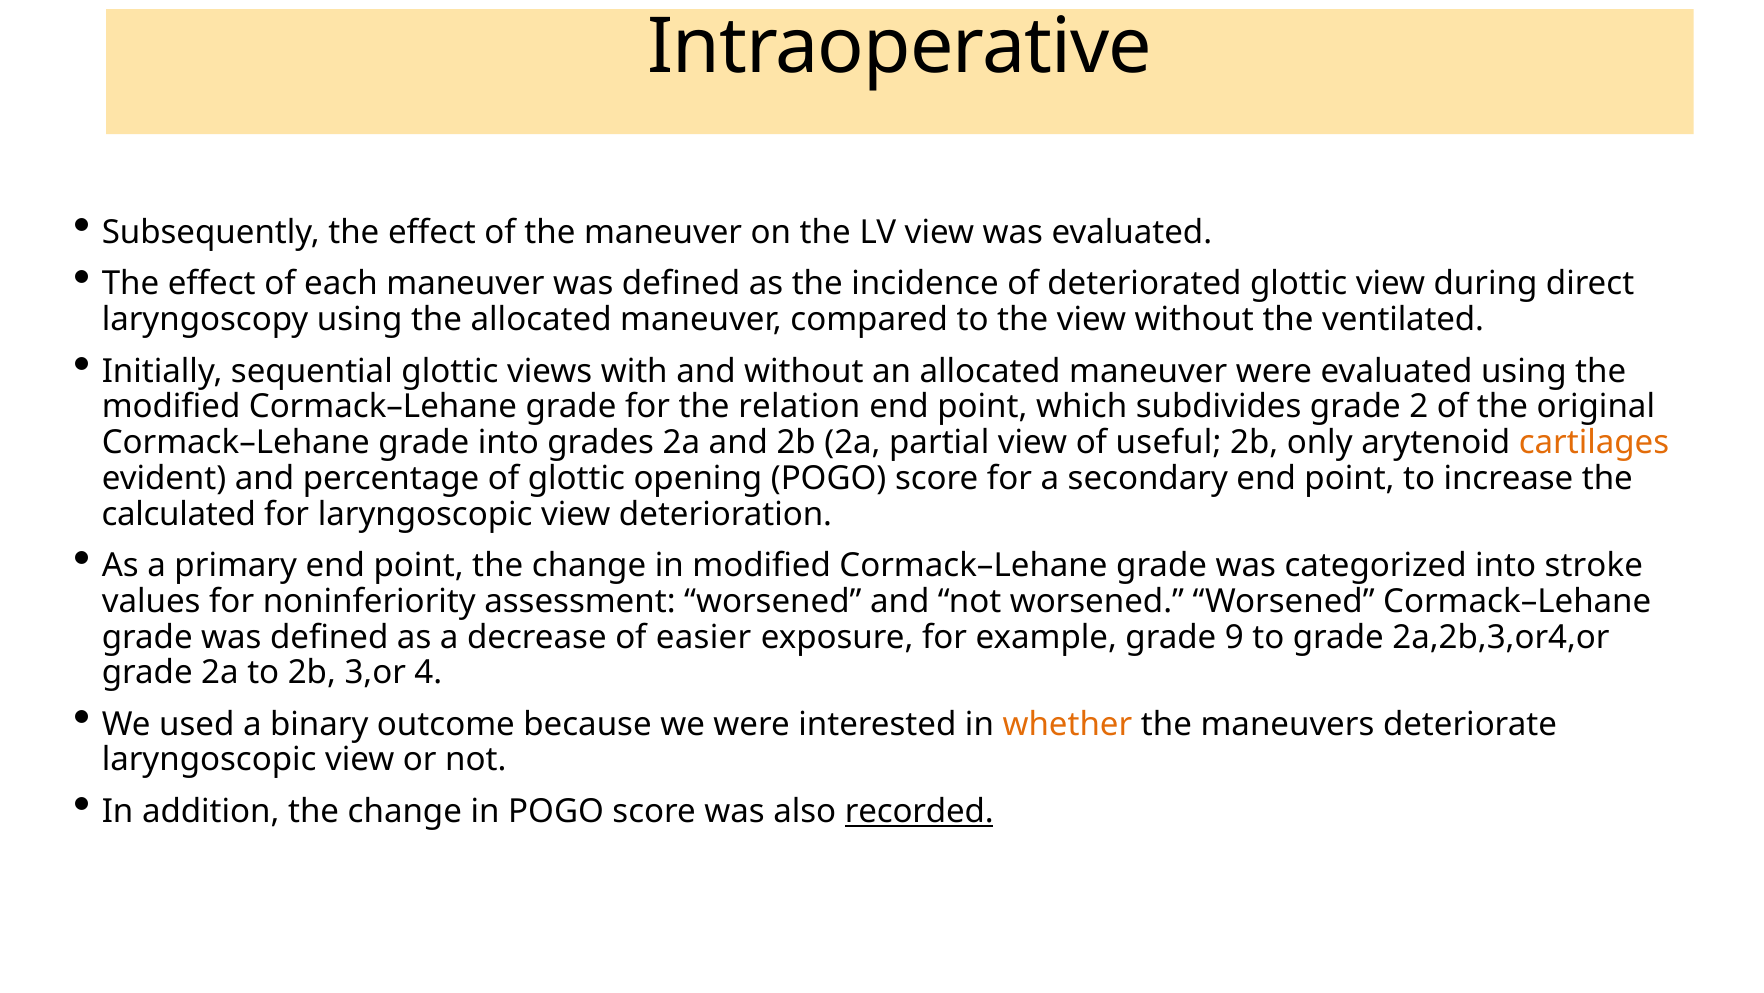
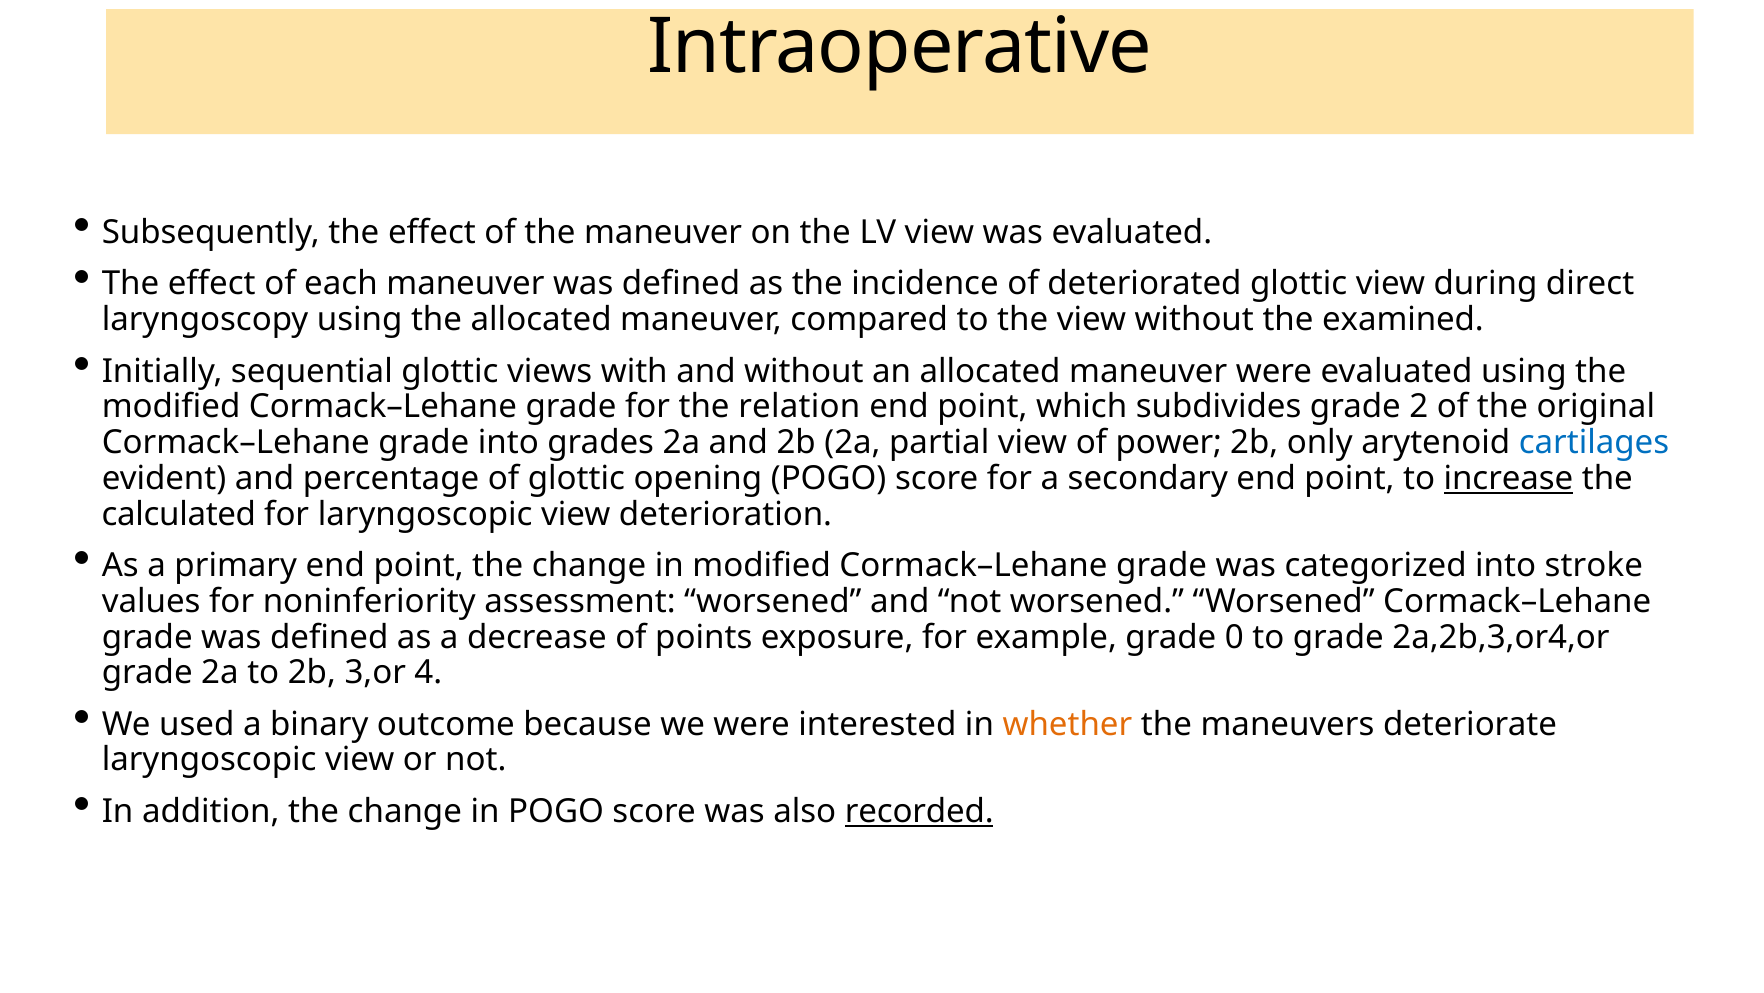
ventilated: ventilated -> examined
useful: useful -> power
cartilages colour: orange -> blue
increase underline: none -> present
easier: easier -> points
9: 9 -> 0
